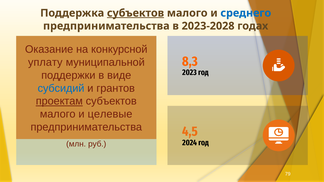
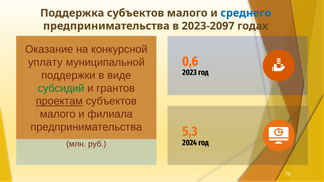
субъектов at (136, 13) underline: present -> none
2023-2028: 2023-2028 -> 2023-2097
8,3: 8,3 -> 0,6
субсидий colour: blue -> green
целевые: целевые -> филиала
4,5: 4,5 -> 5,3
